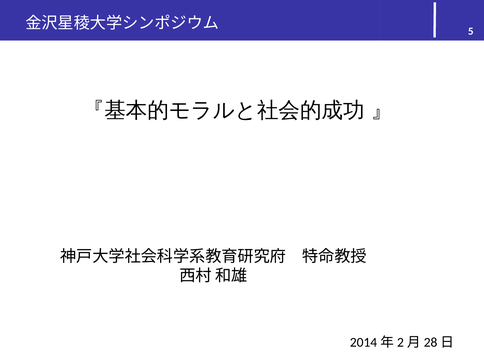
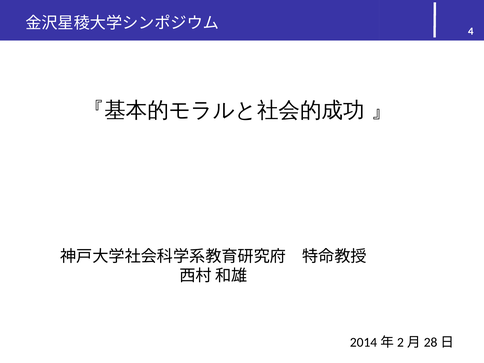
5: 5 -> 4
